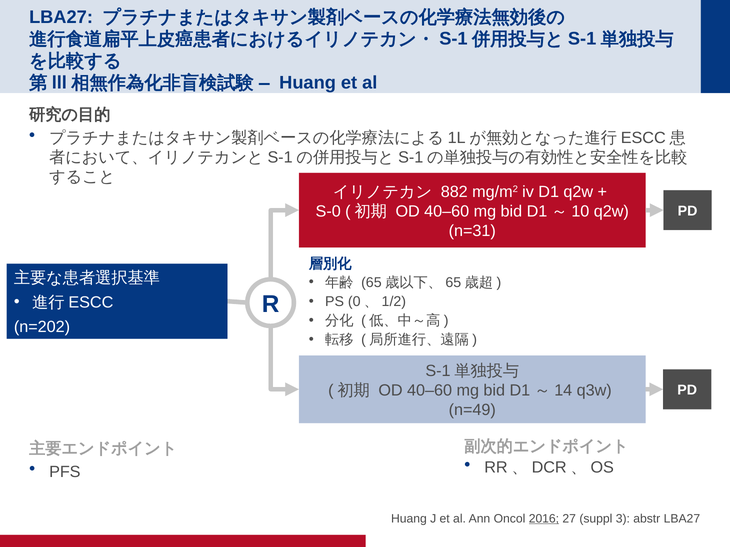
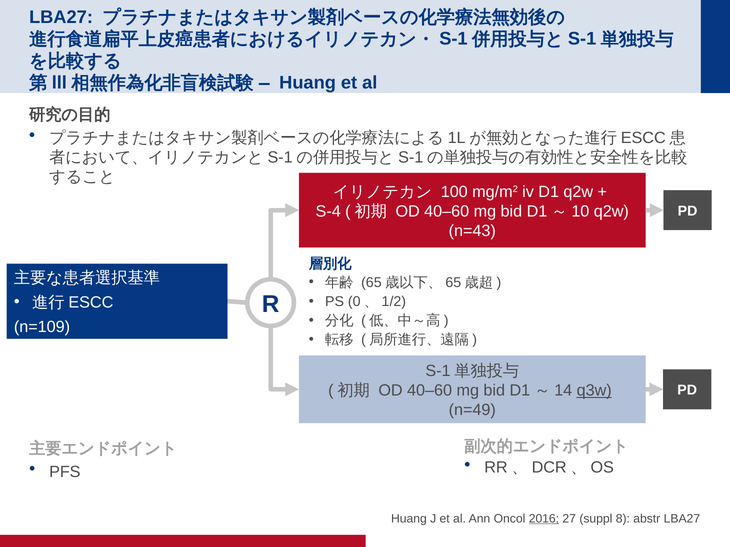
882: 882 -> 100
S-0: S-0 -> S-4
n=31: n=31 -> n=43
n=202: n=202 -> n=109
q3w underline: none -> present
3: 3 -> 8
